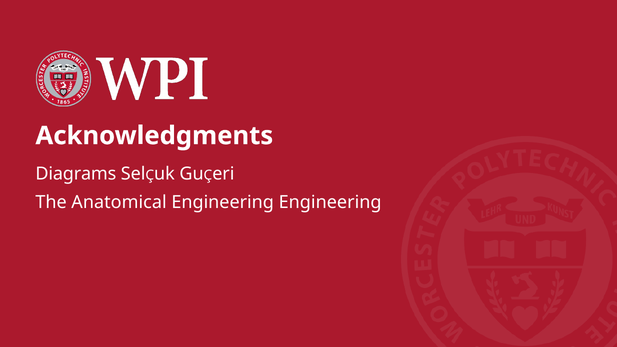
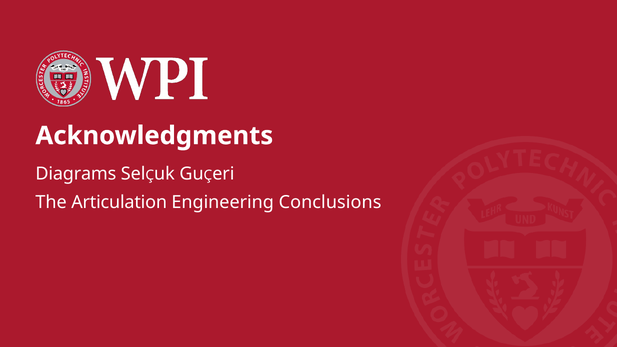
Anatomical: Anatomical -> Articulation
Engineering Engineering: Engineering -> Conclusions
